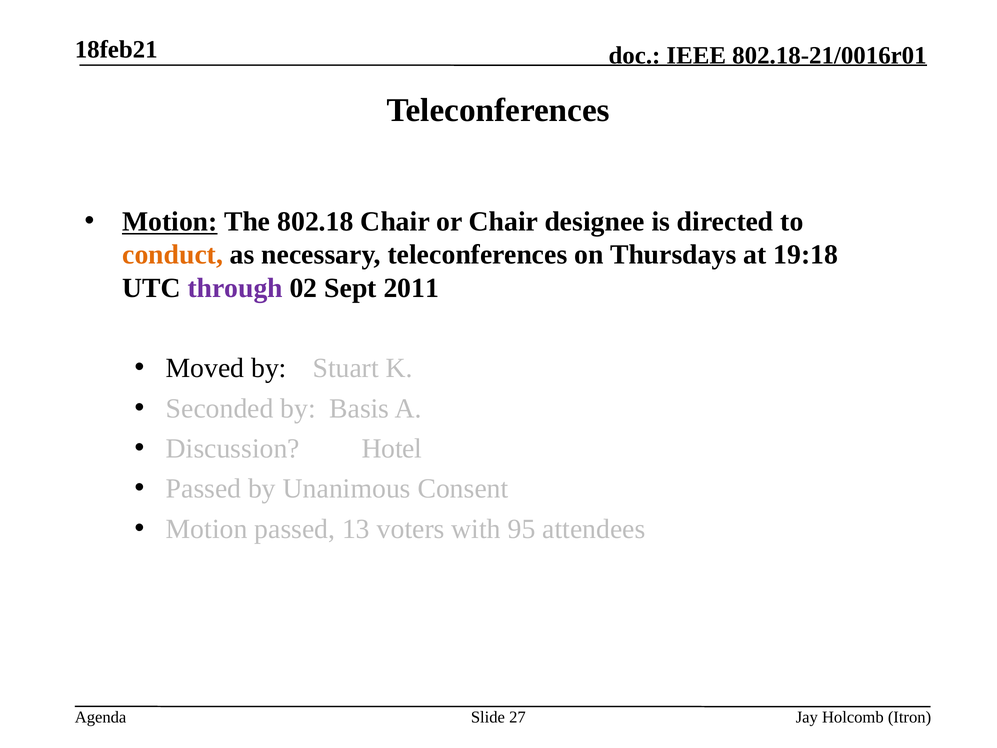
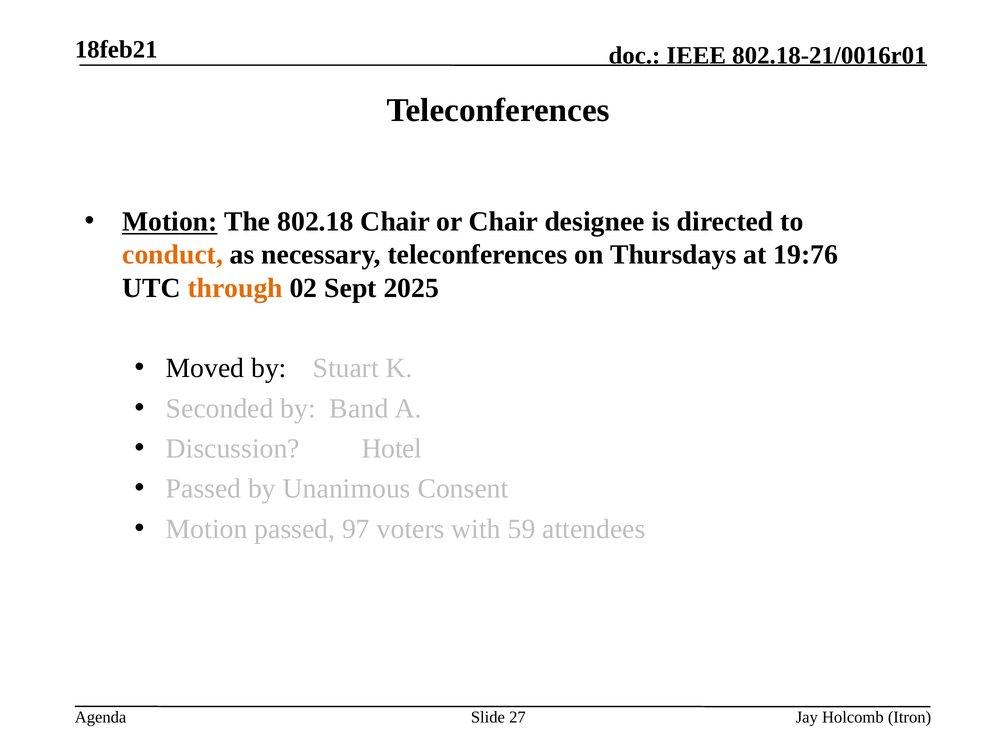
19:18: 19:18 -> 19:76
through colour: purple -> orange
2011: 2011 -> 2025
Basis: Basis -> Band
13: 13 -> 97
95: 95 -> 59
